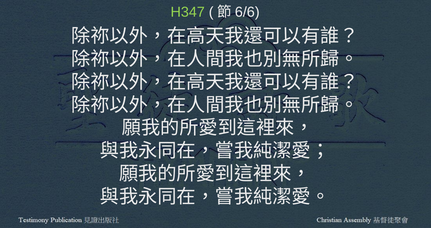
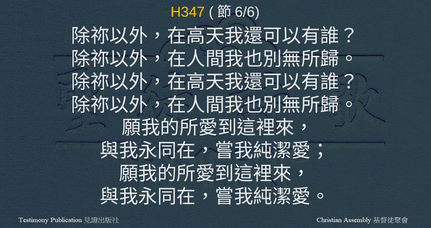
H347 colour: light green -> yellow
